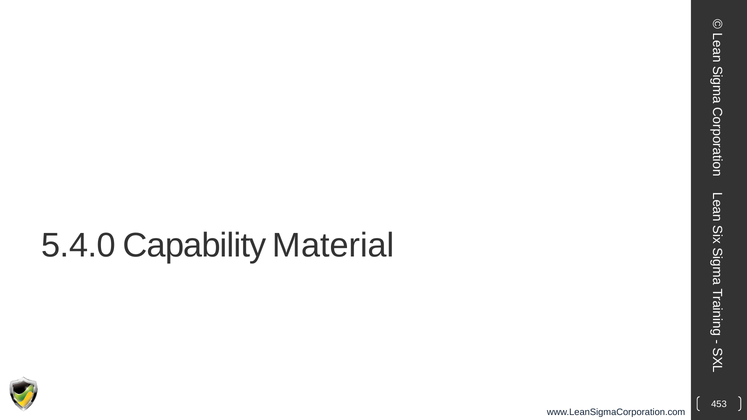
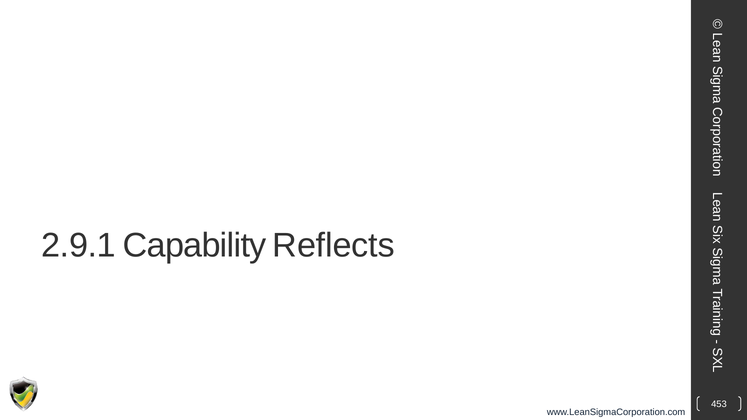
5.4.0: 5.4.0 -> 2.9.1
Material: Material -> Reflects
